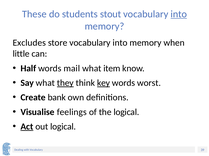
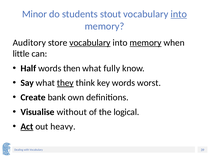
These: These -> Minor
Excludes: Excludes -> Auditory
vocabulary at (90, 43) underline: none -> present
memory at (146, 43) underline: none -> present
mail: mail -> then
item: item -> fully
key underline: present -> none
feelings: feelings -> without
out logical: logical -> heavy
